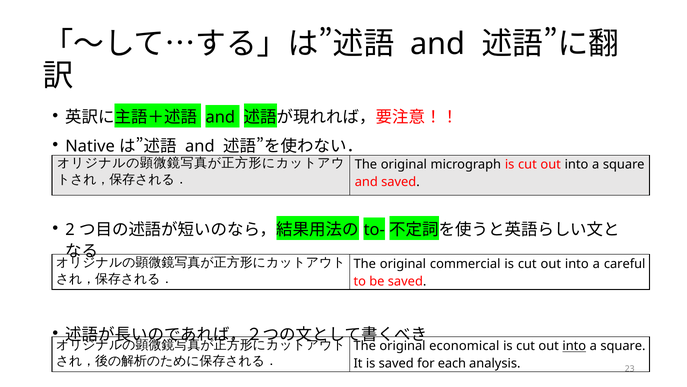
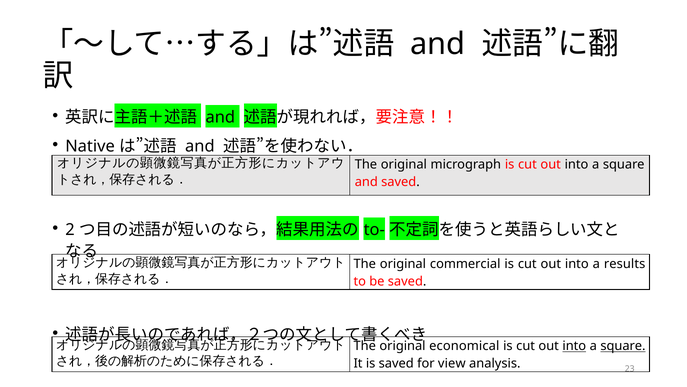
careful: careful -> results
square at (623, 346) underline: none -> present
each: each -> view
